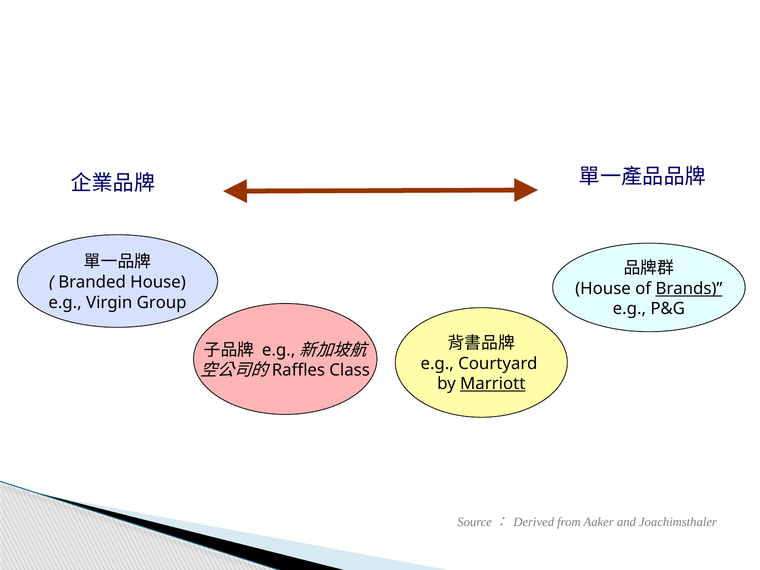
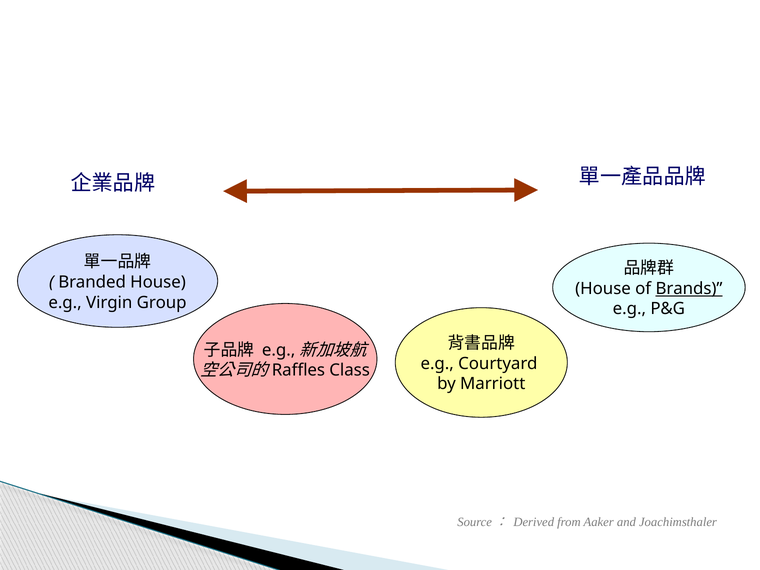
Marriott underline: present -> none
